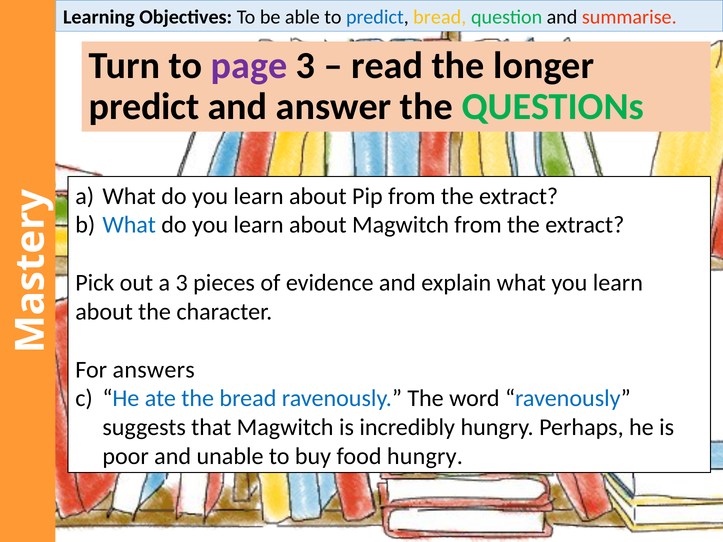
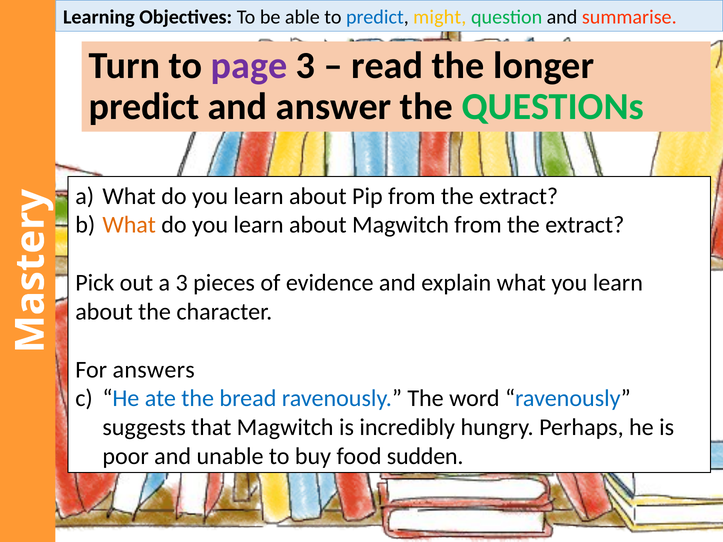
predict bread: bread -> might
What at (129, 225) colour: blue -> orange
food hungry: hungry -> sudden
